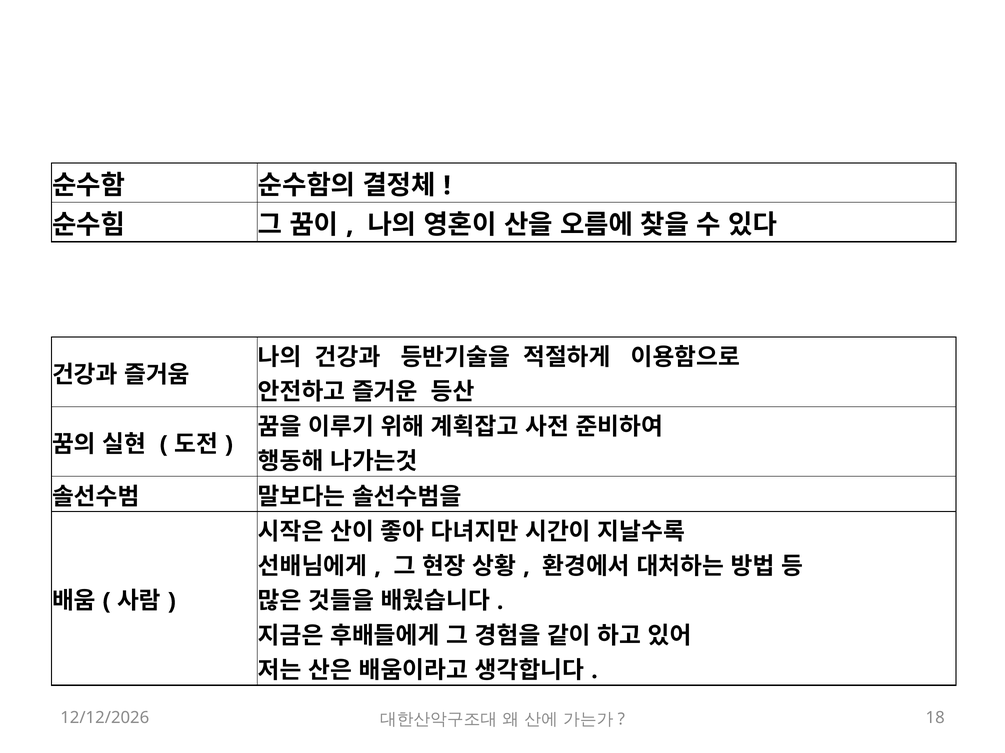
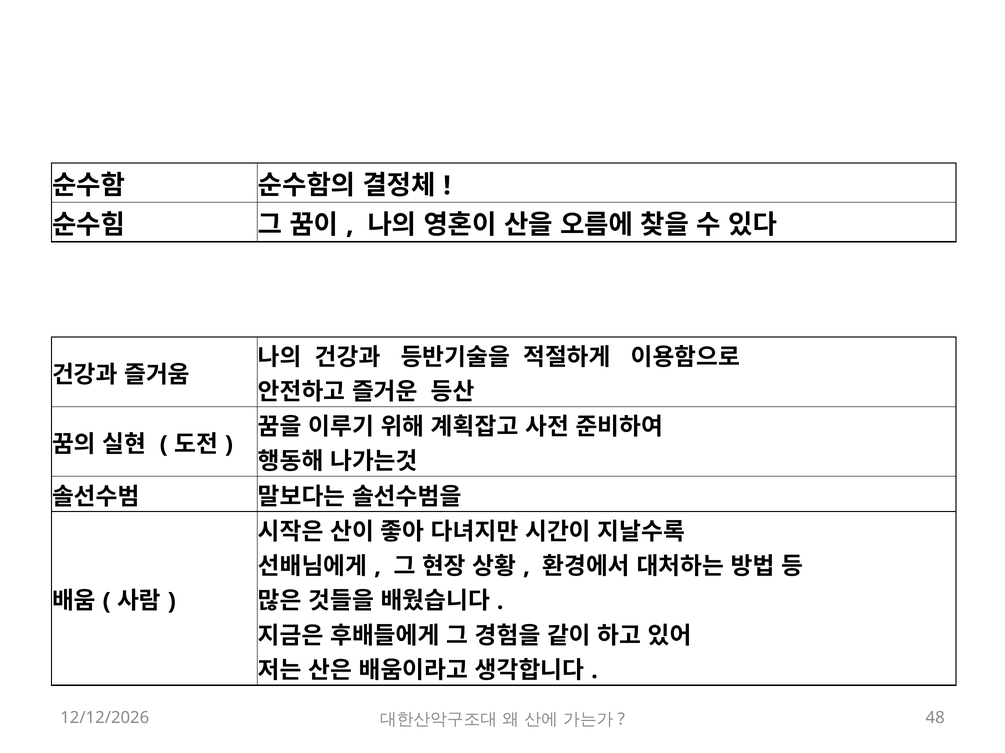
18: 18 -> 48
